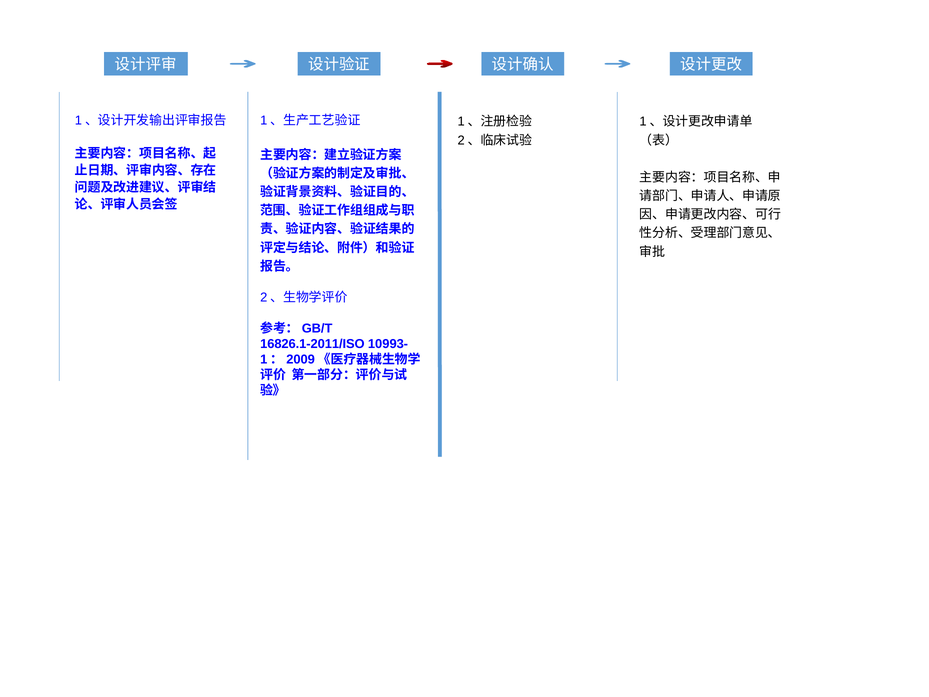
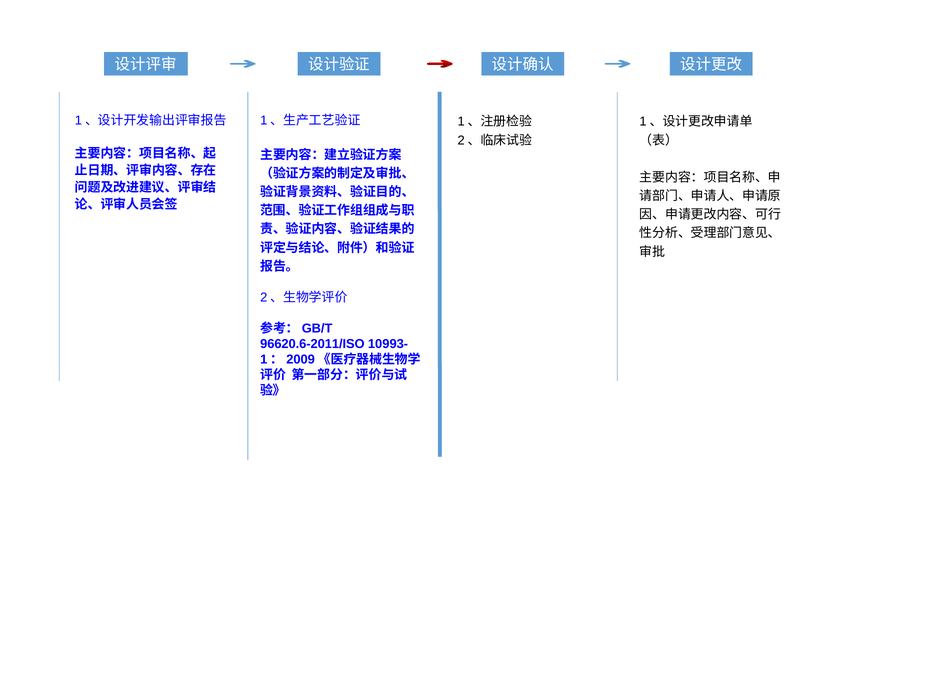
16826.1-2011/ISO: 16826.1-2011/ISO -> 96620.6-2011/ISO
